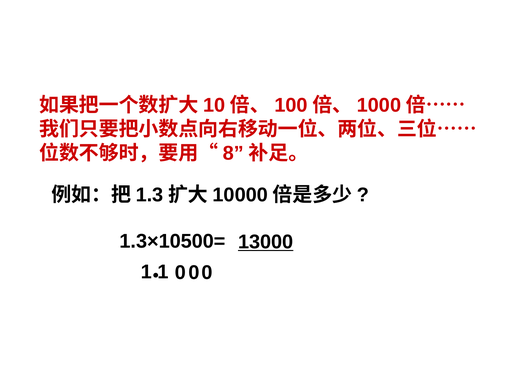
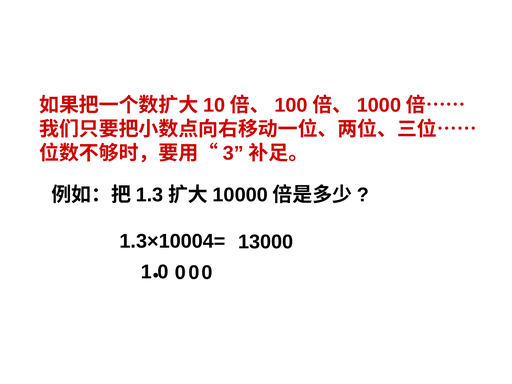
8: 8 -> 3
1.3×10500=: 1.3×10500= -> 1.3×10004=
13000 underline: present -> none
1 1: 1 -> 0
